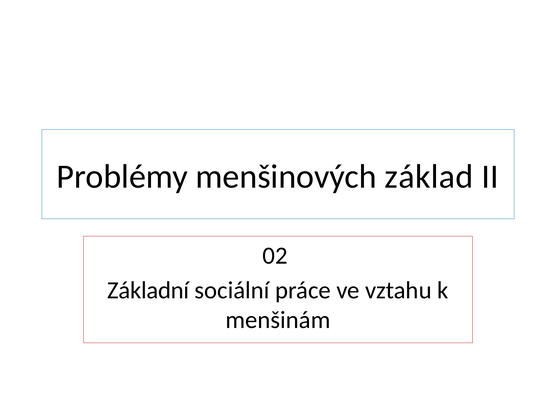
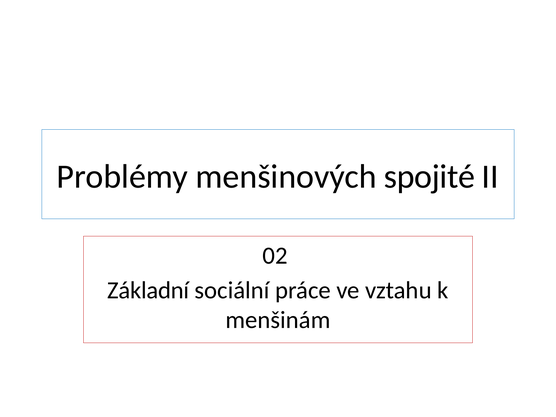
základ: základ -> spojité
